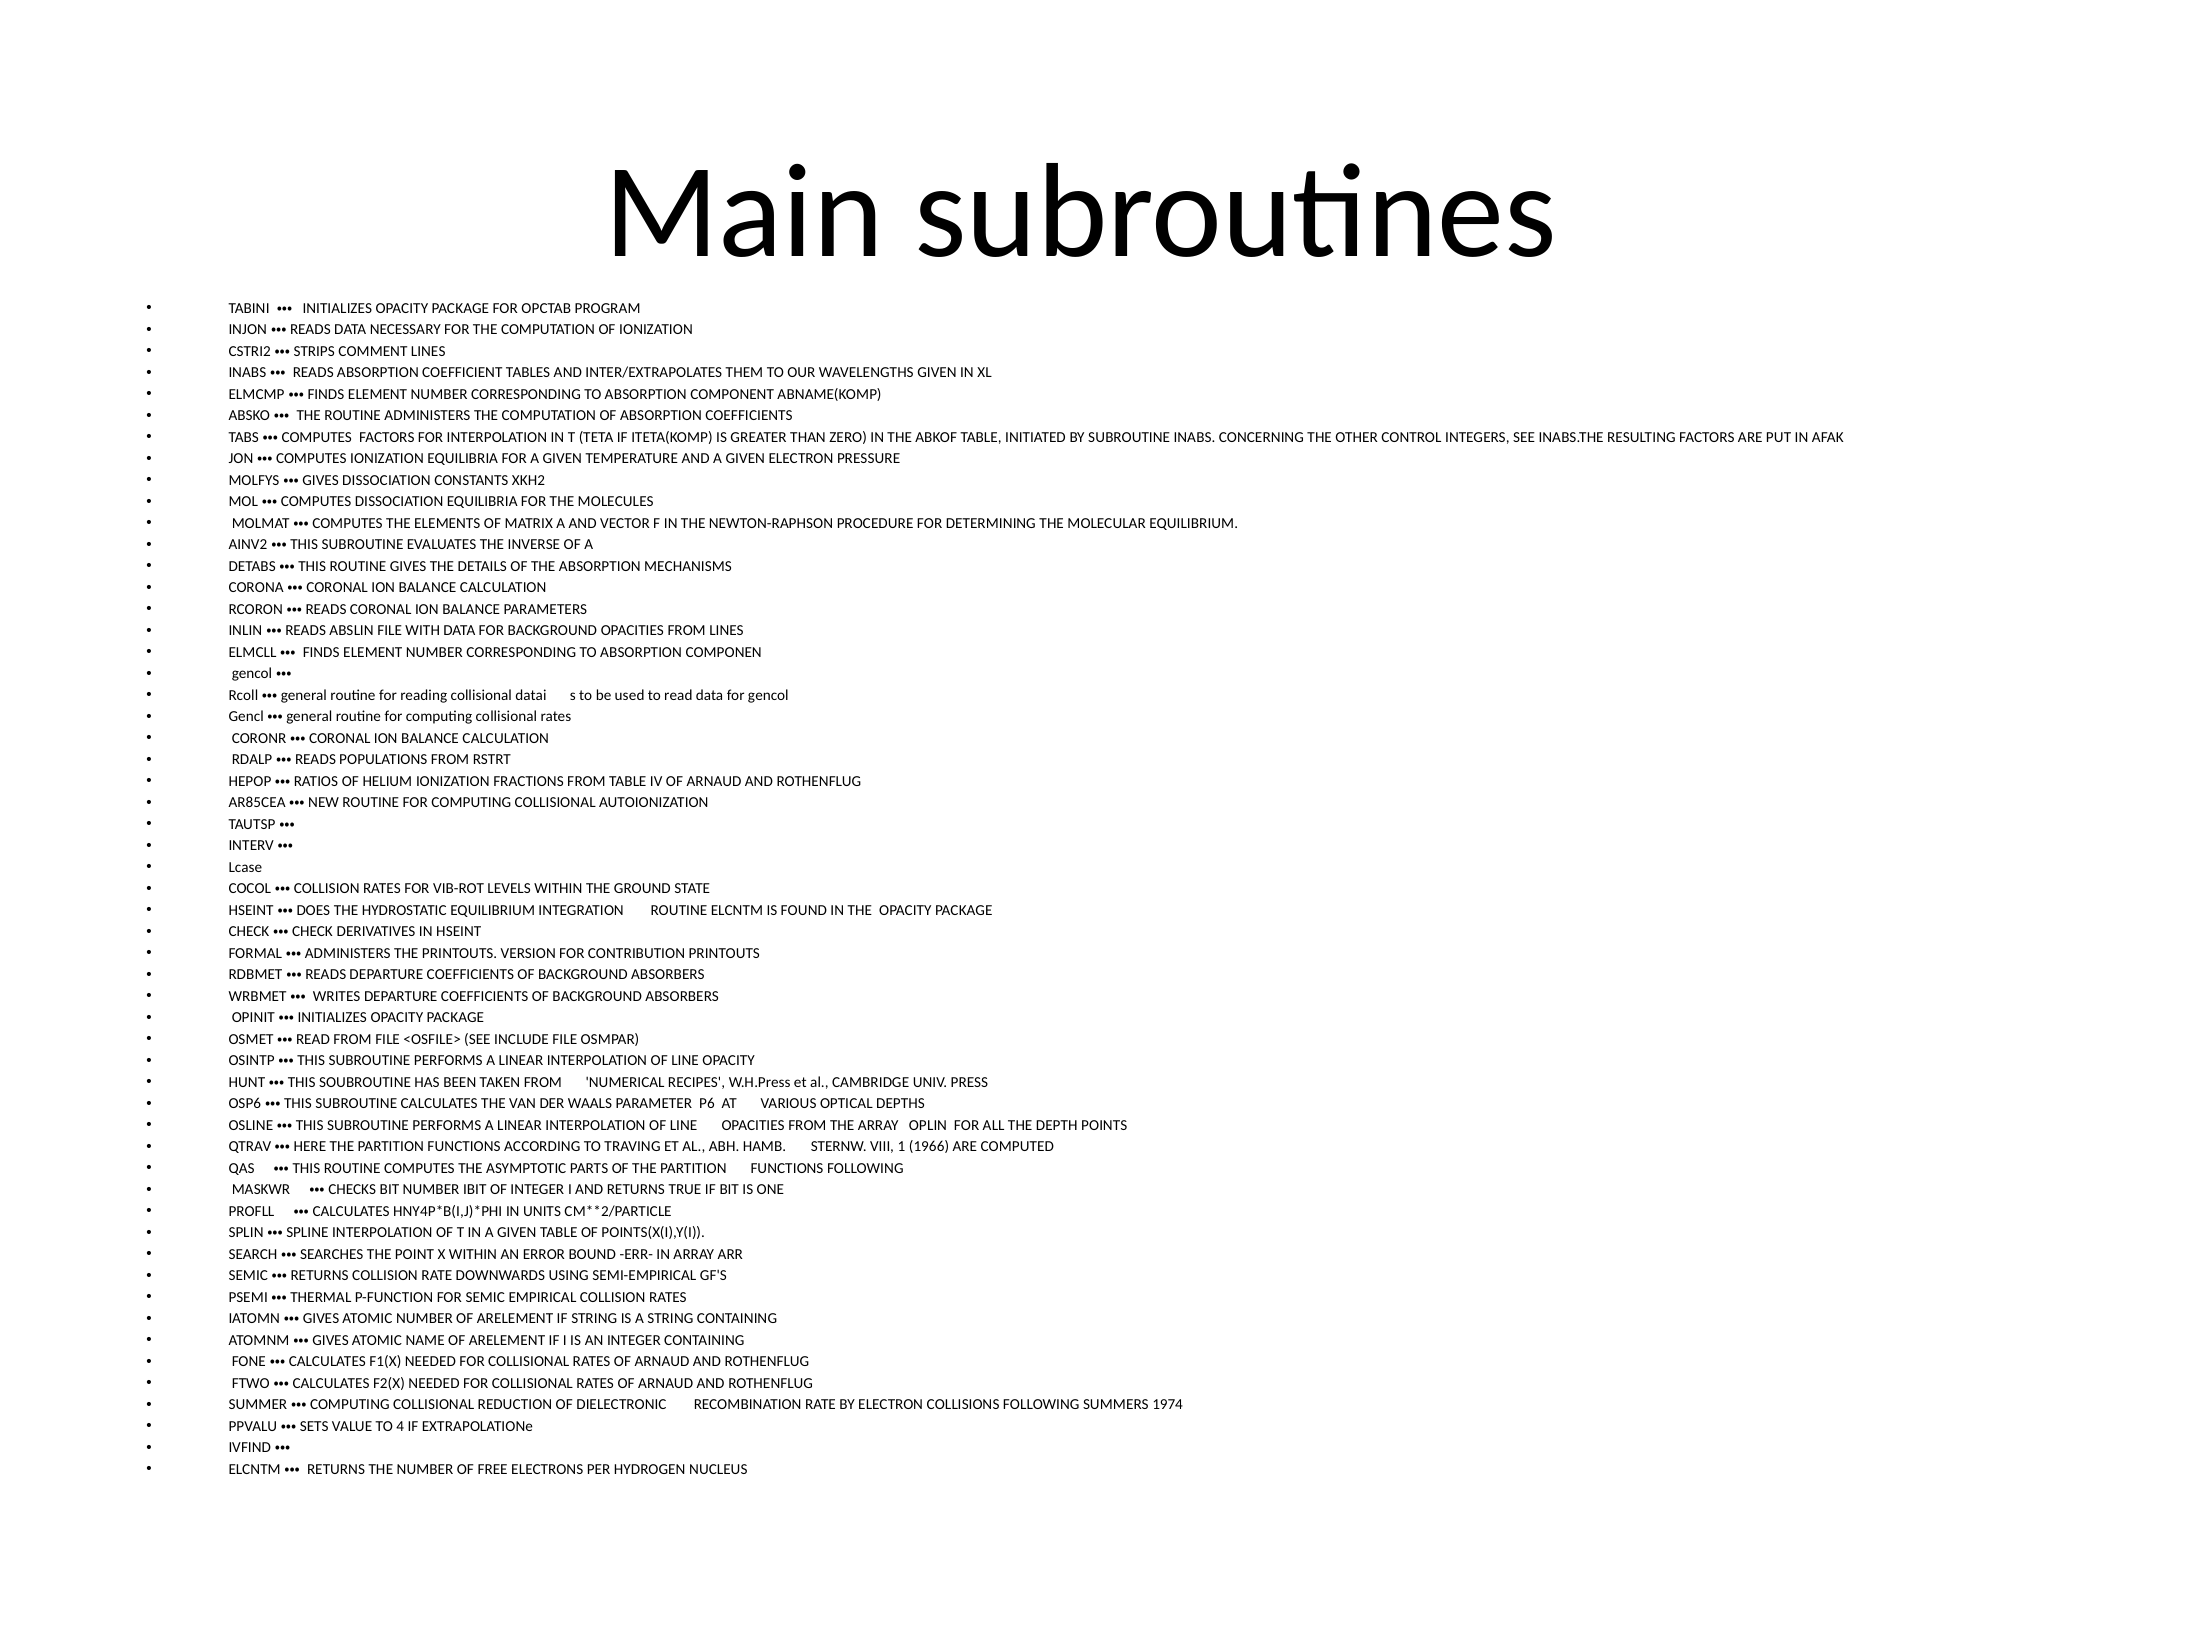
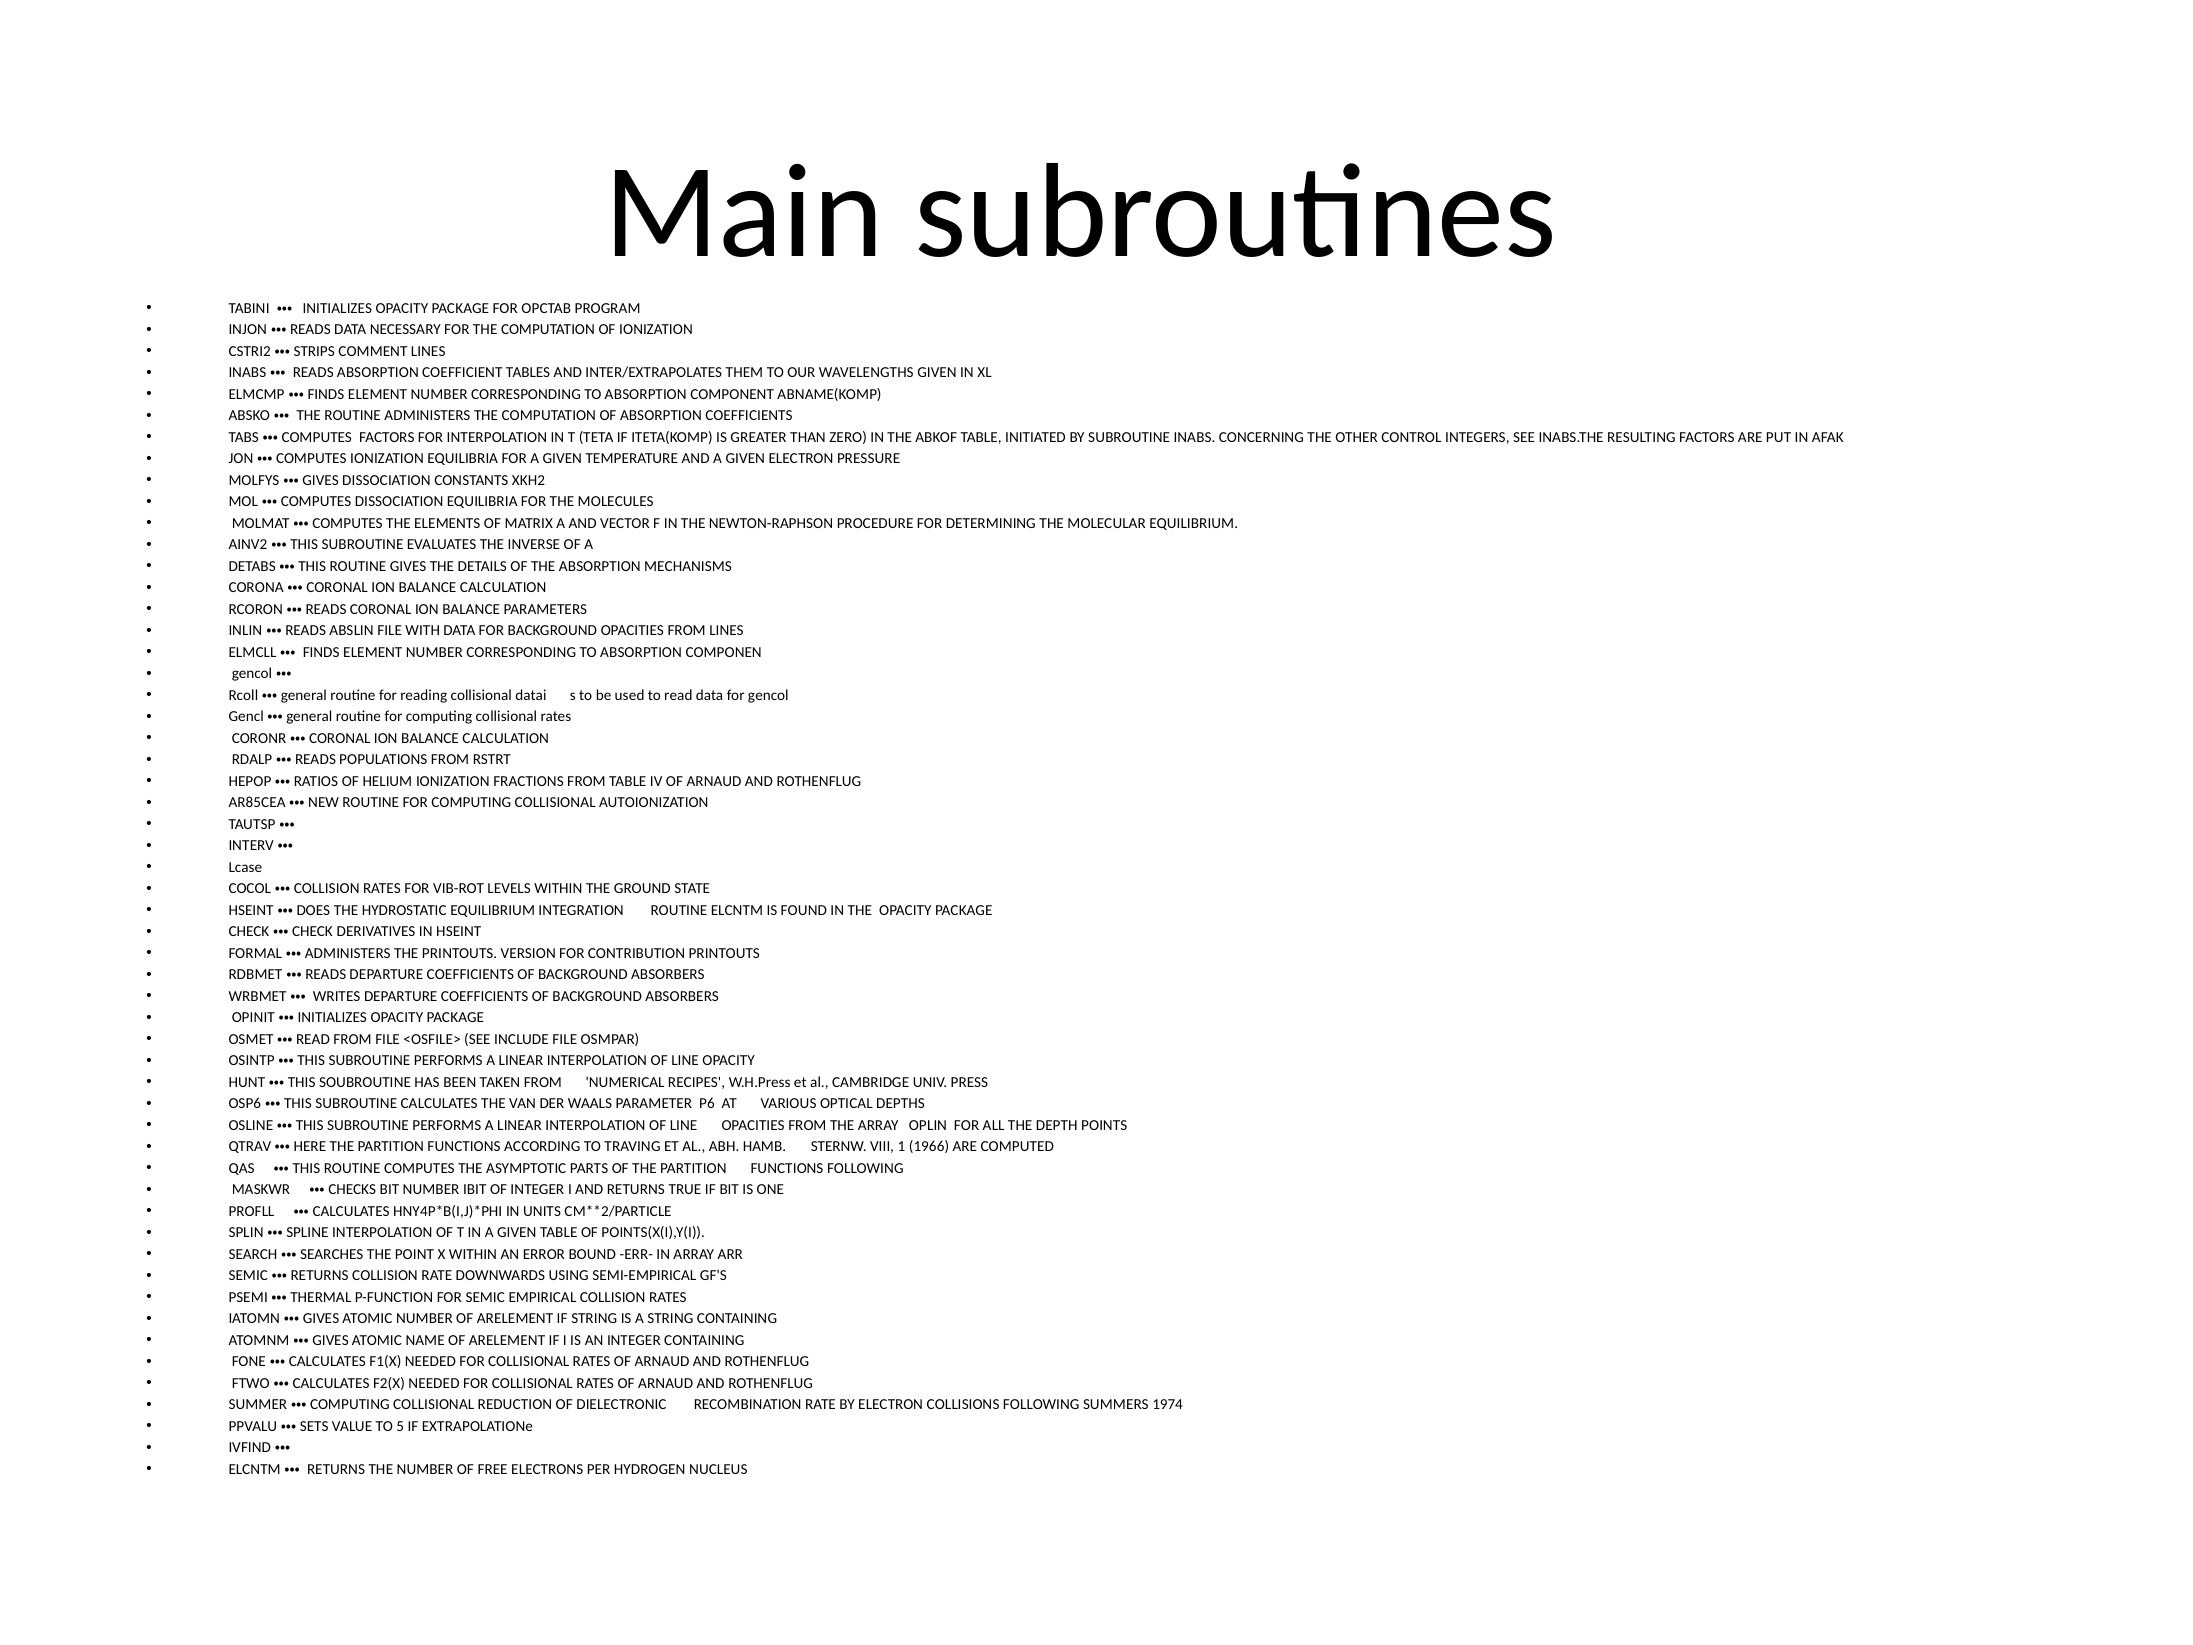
4: 4 -> 5
